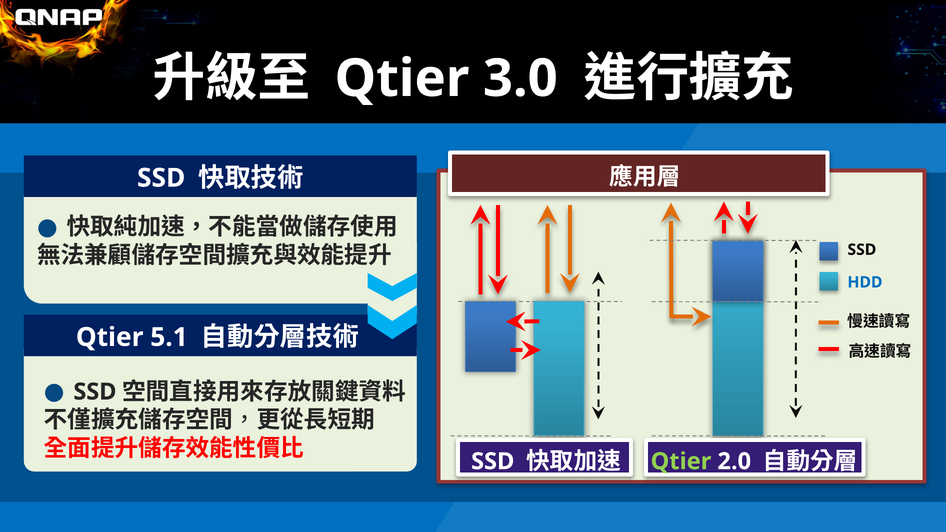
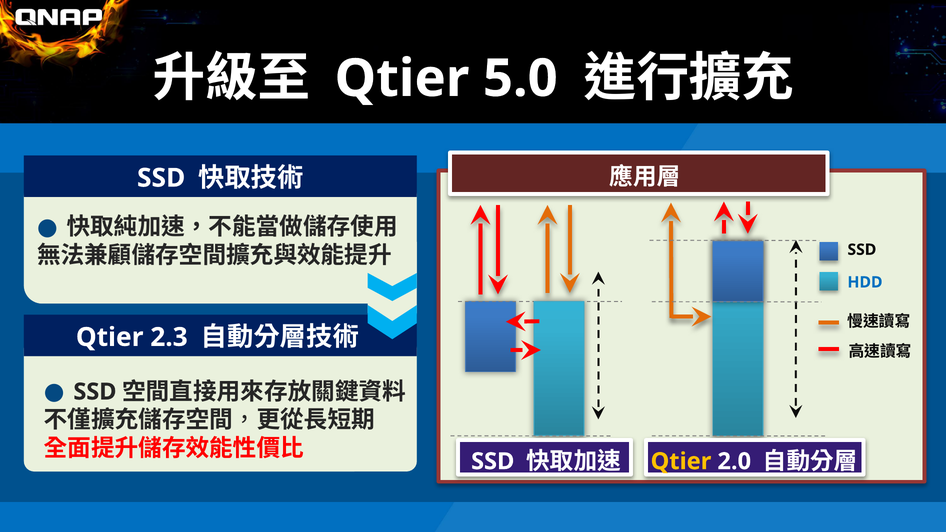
3.0: 3.0 -> 5.0
5.1: 5.1 -> 2.3
Qtier at (681, 462) colour: light green -> yellow
